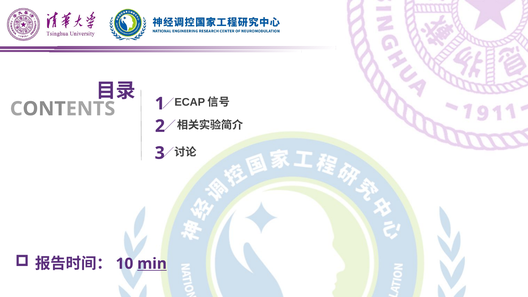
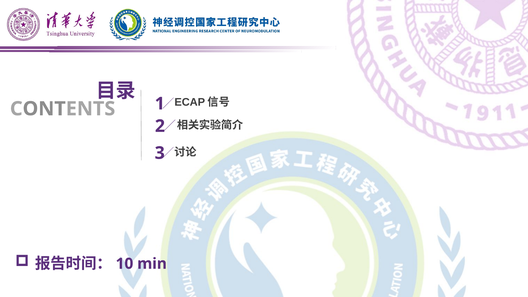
min underline: present -> none
